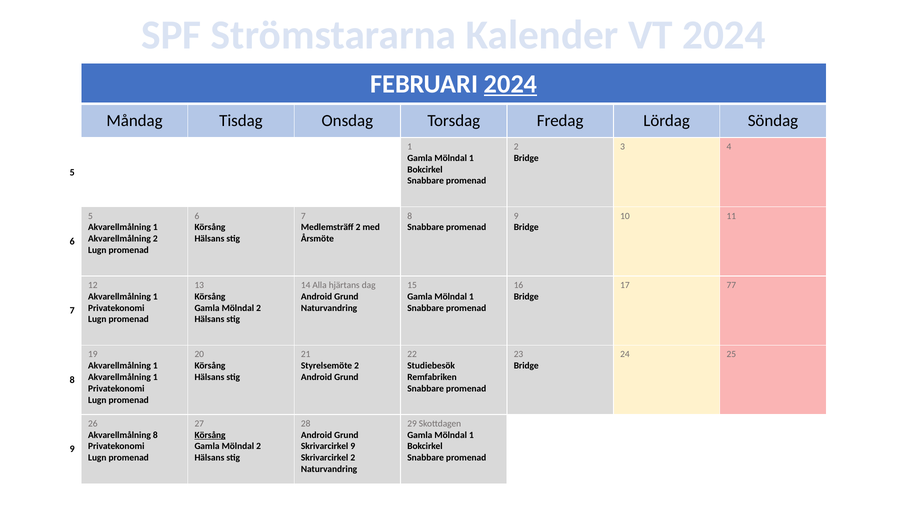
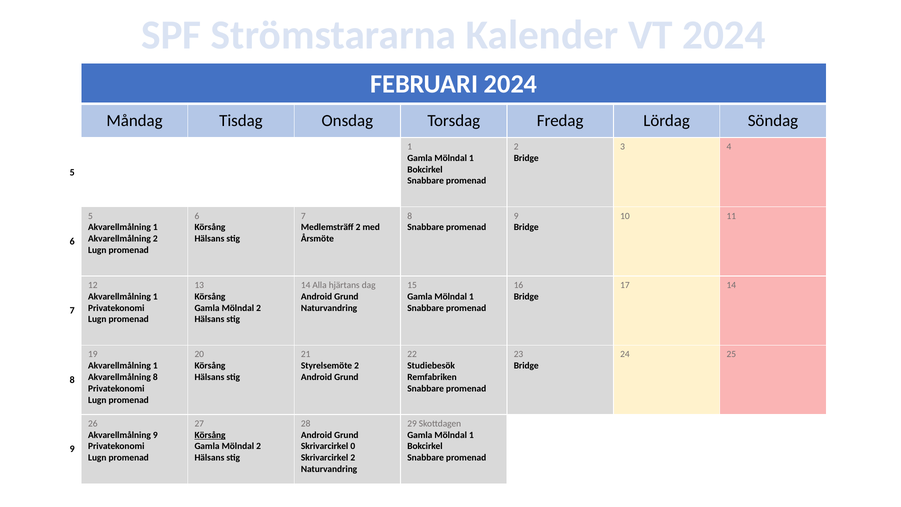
2024 at (511, 84) underline: present -> none
17 77: 77 -> 14
1 at (155, 377): 1 -> 8
Akvarellmålning 8: 8 -> 9
Skrivarcirkel 9: 9 -> 0
